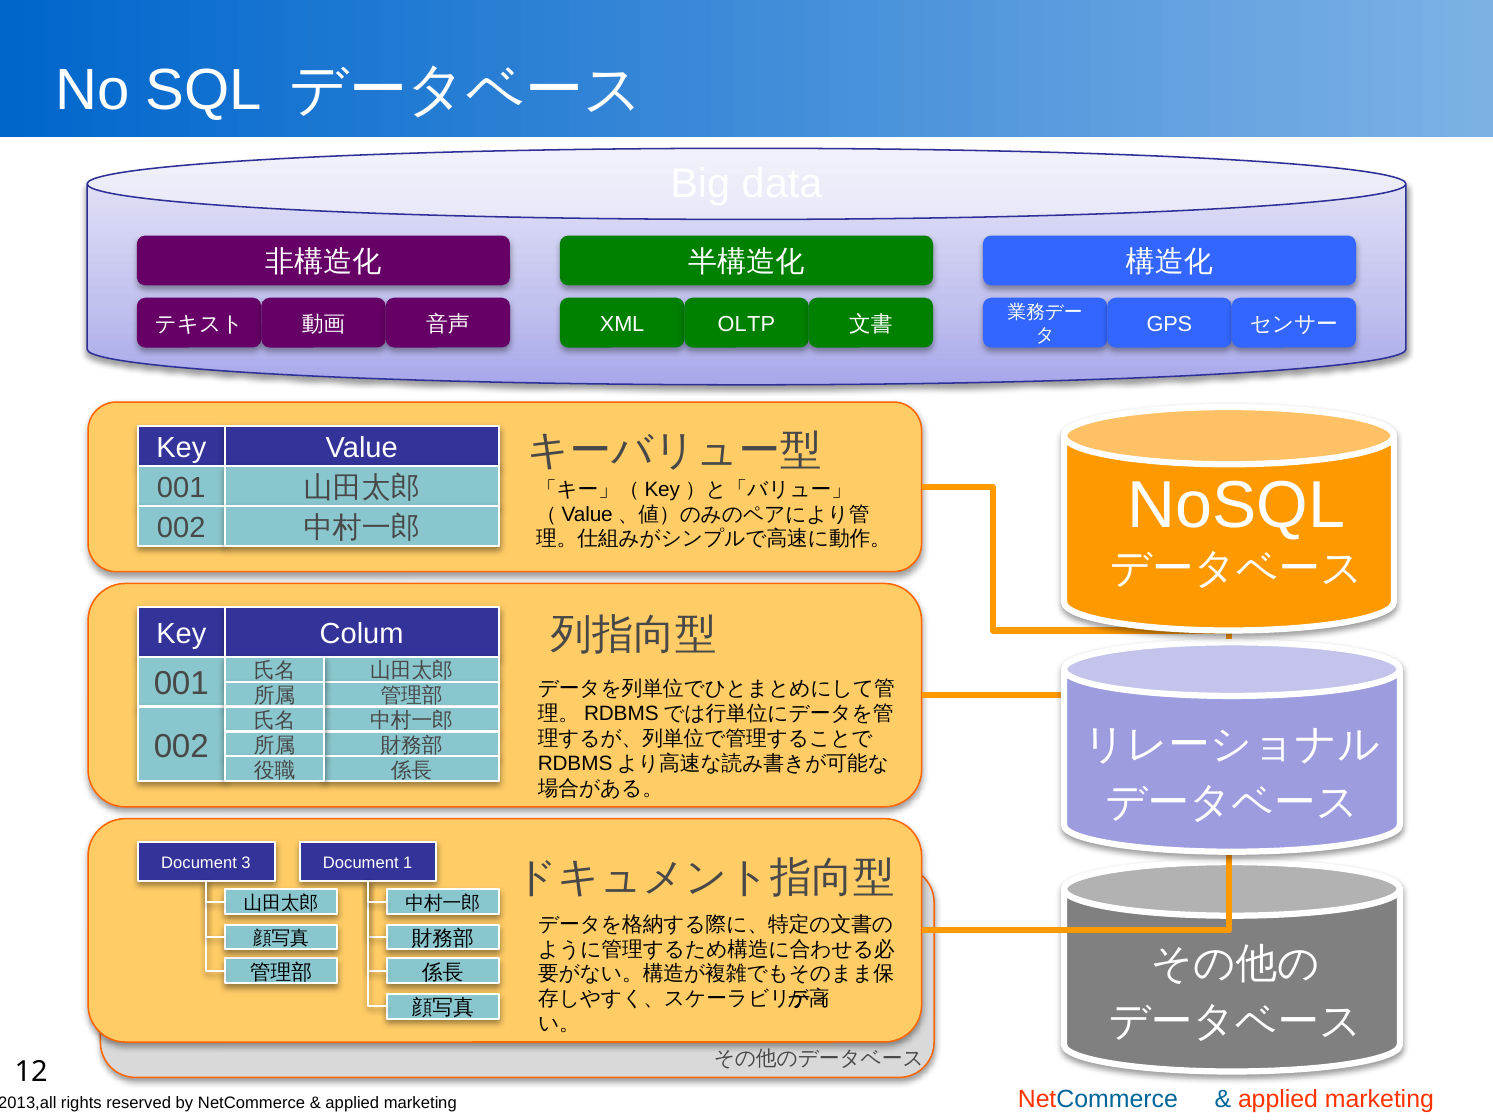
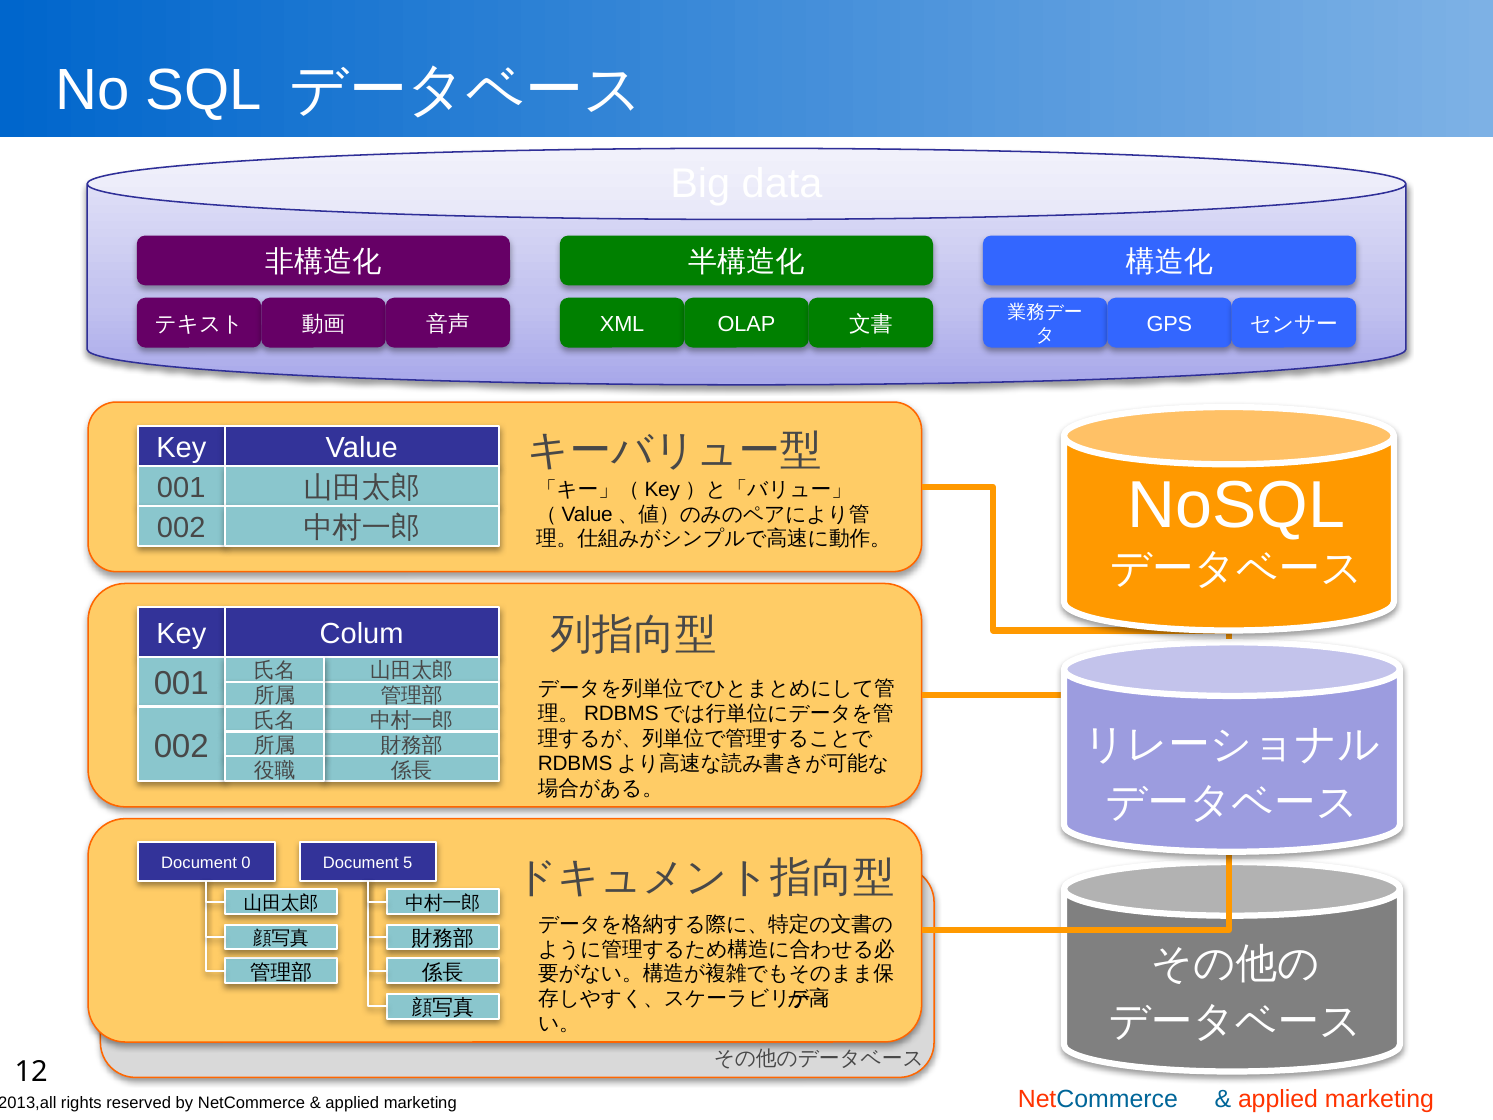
OLTP: OLTP -> OLAP
3: 3 -> 0
1: 1 -> 5
